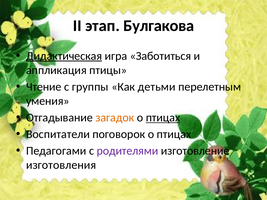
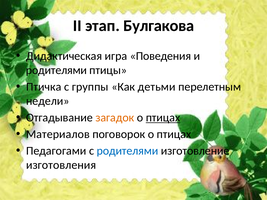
Дидактическая underline: present -> none
Заботиться: Заботиться -> Поведения
аппликация at (56, 70): аппликация -> родителями
Чтение: Чтение -> Птичка
умения: умения -> недели
Воспитатели: Воспитатели -> Материалов
родителями at (128, 151) colour: purple -> blue
